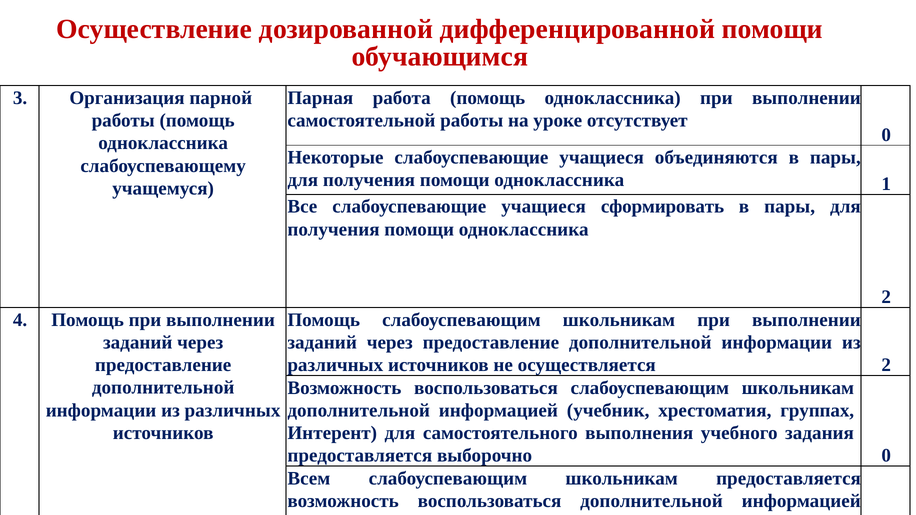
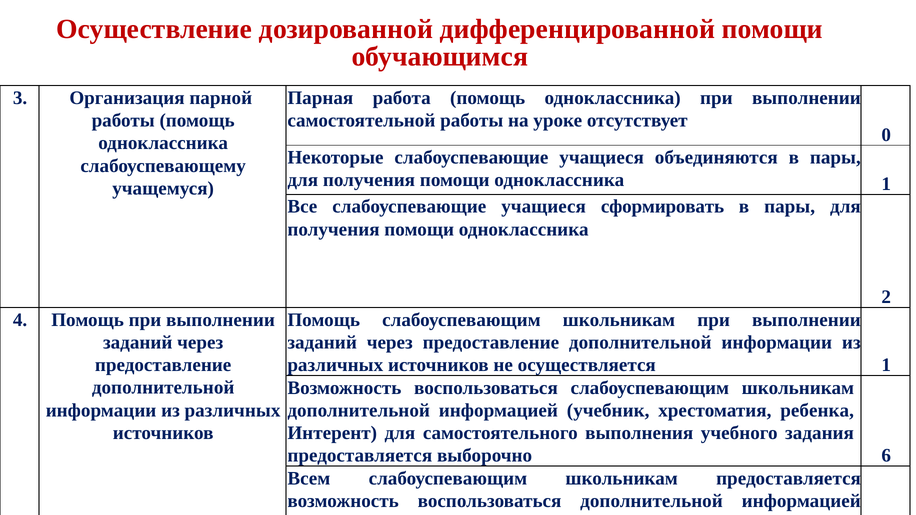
осуществляется 2: 2 -> 1
группах: группах -> ребенка
выборочно 0: 0 -> 6
